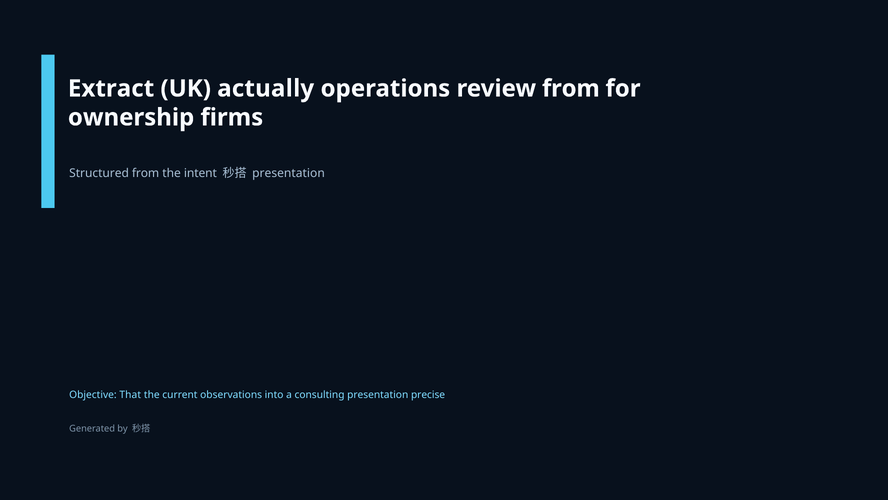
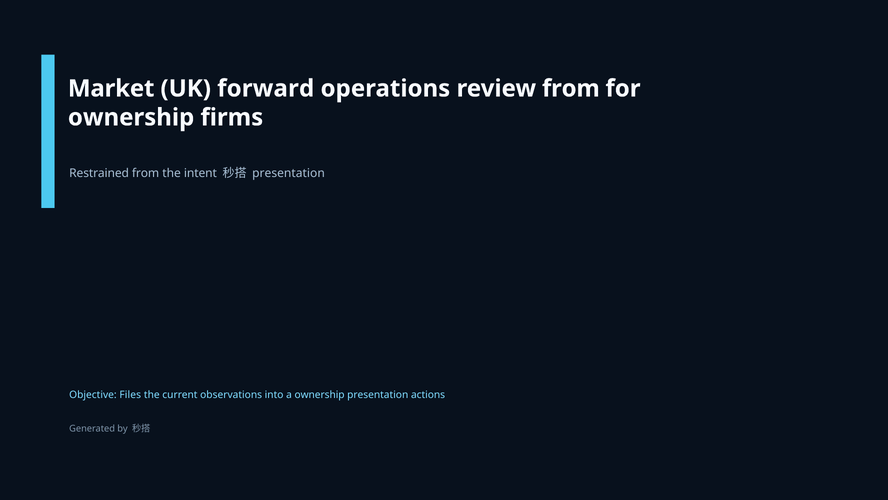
Extract: Extract -> Market
actually: actually -> forward
Structured: Structured -> Restrained
That: That -> Files
a consulting: consulting -> ownership
precise: precise -> actions
